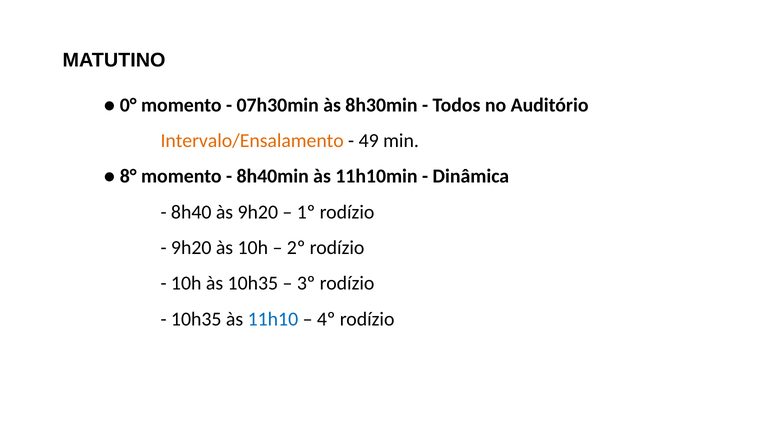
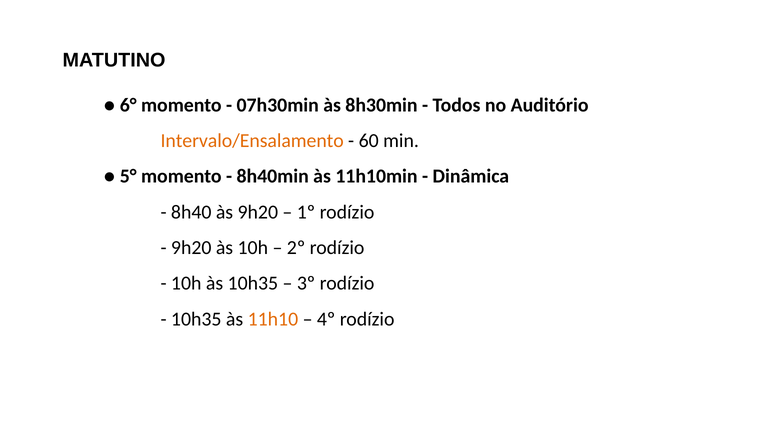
0°: 0° -> 6°
49: 49 -> 60
8°: 8° -> 5°
11h10 colour: blue -> orange
